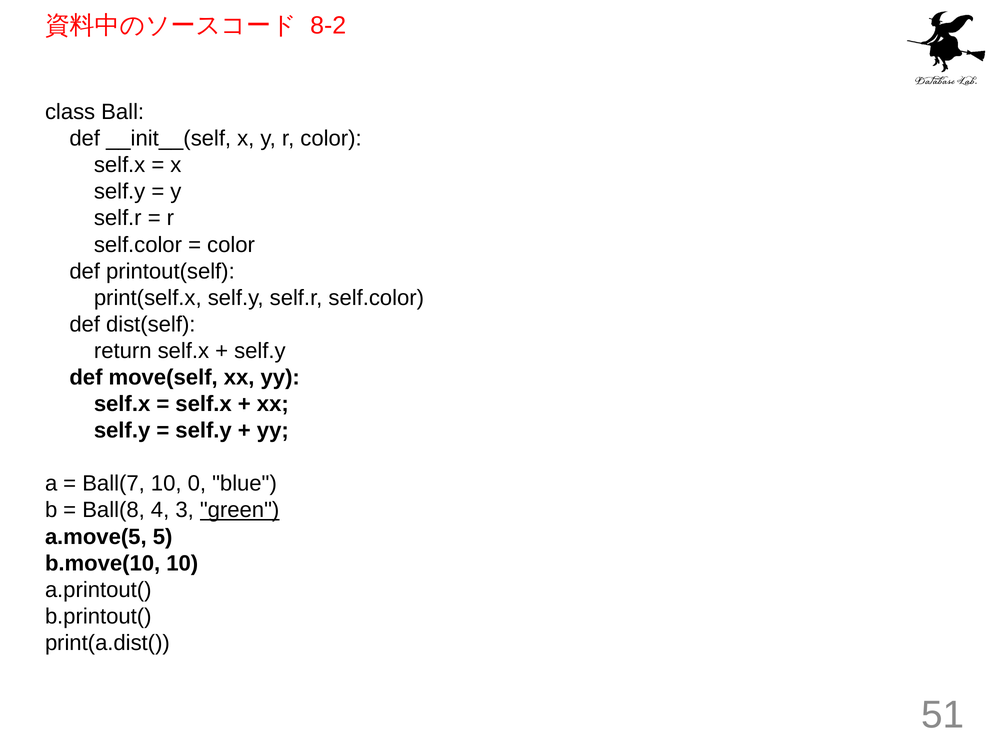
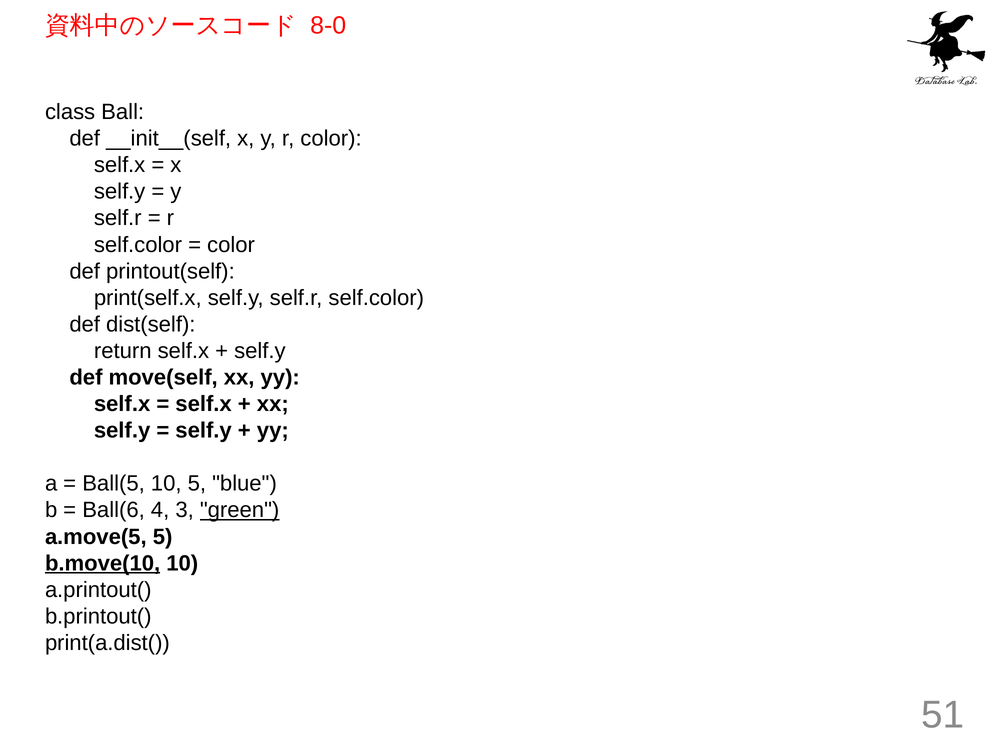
8-2: 8-2 -> 8-0
Ball(7: Ball(7 -> Ball(5
10 0: 0 -> 5
Ball(8: Ball(8 -> Ball(6
b.move(10 underline: none -> present
